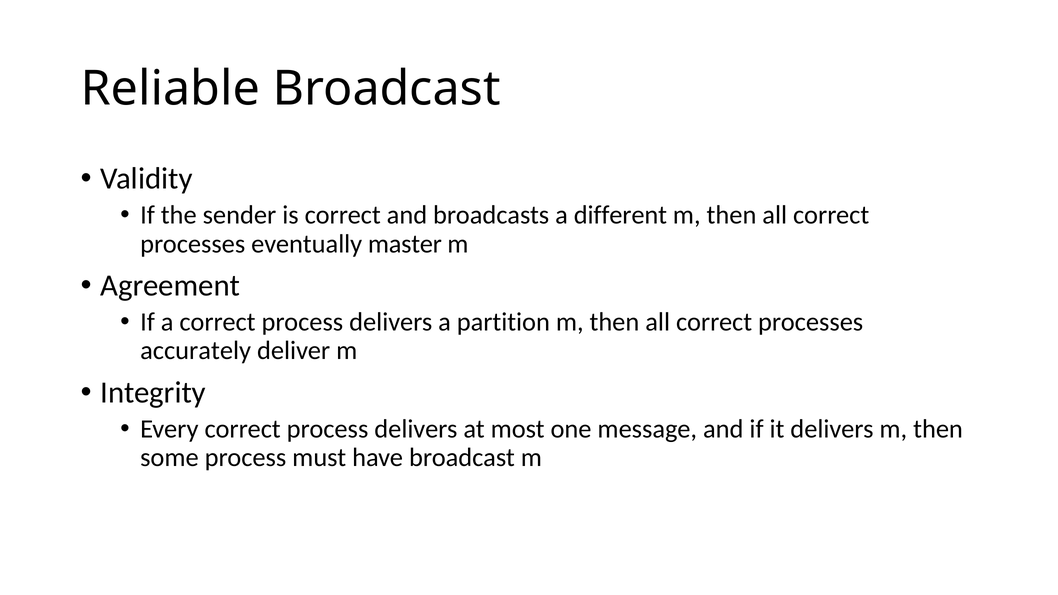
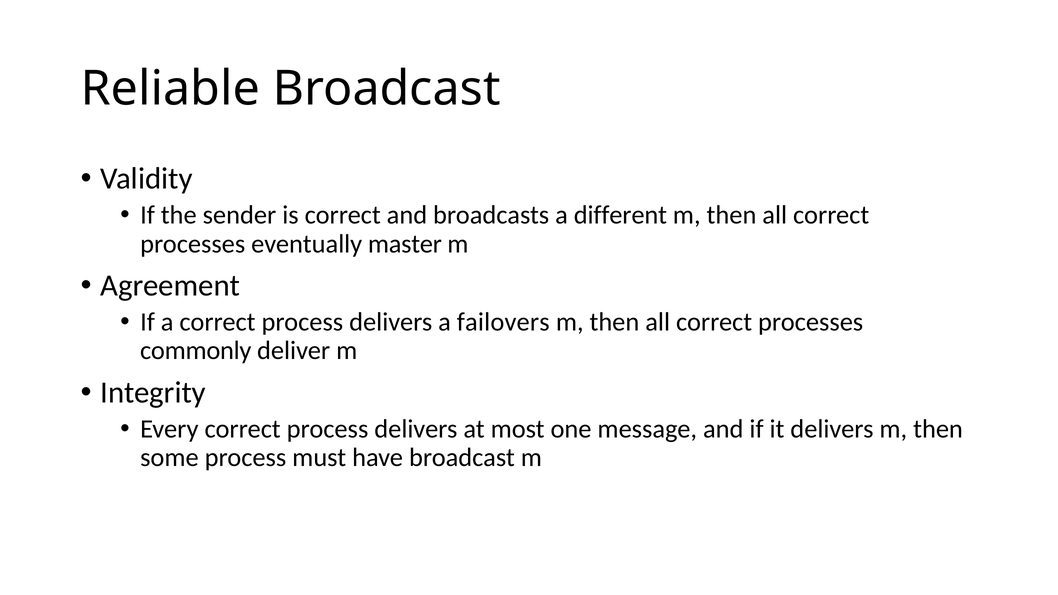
partition: partition -> failovers
accurately: accurately -> commonly
